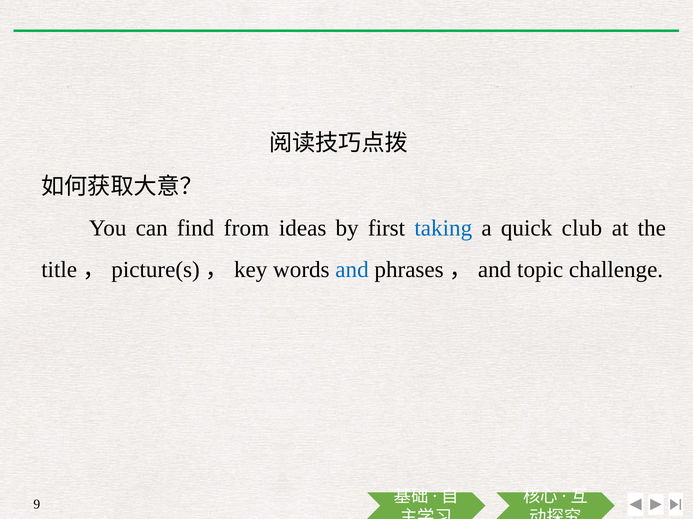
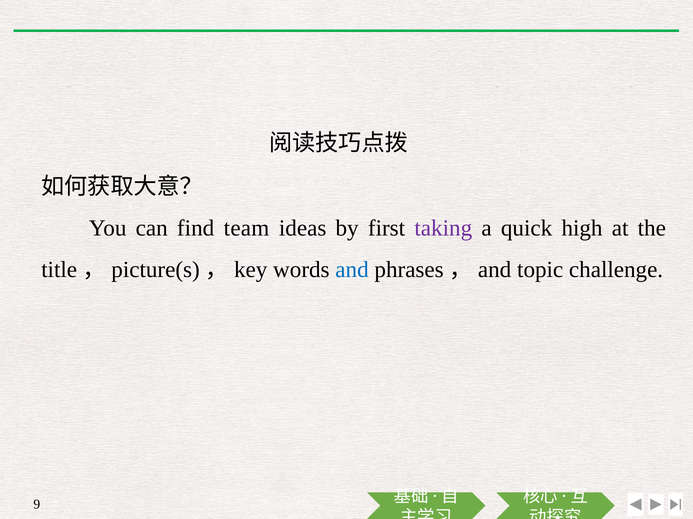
from: from -> team
taking colour: blue -> purple
club: club -> high
